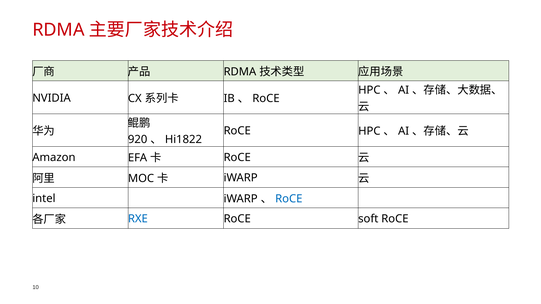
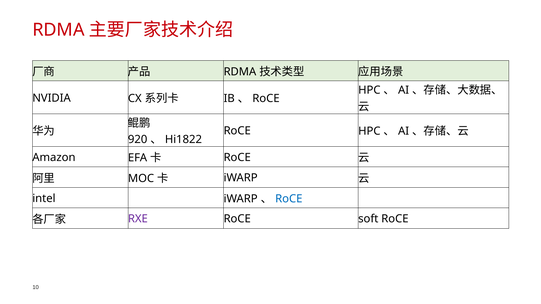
RXE colour: blue -> purple
